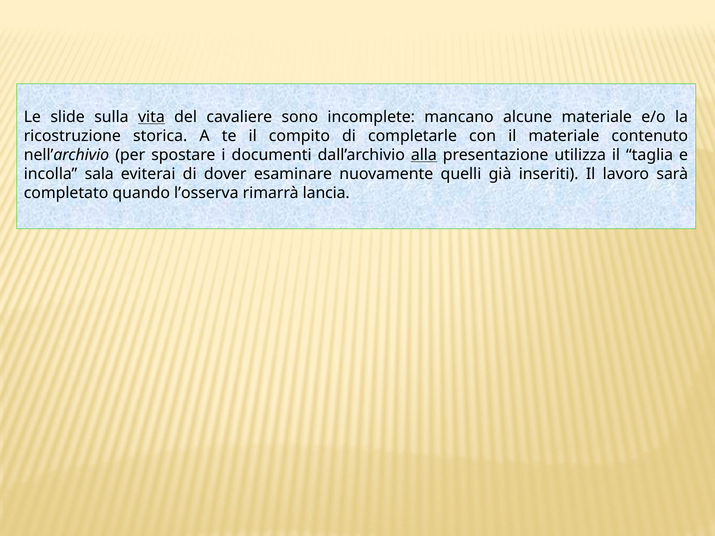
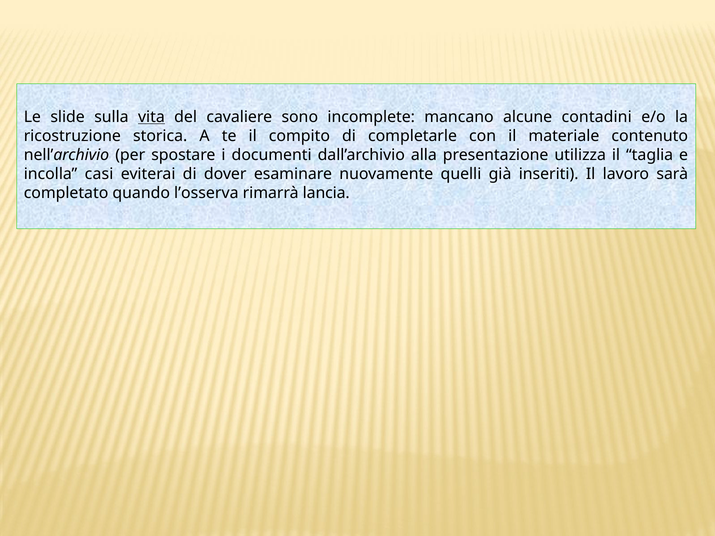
alcune materiale: materiale -> contadini
alla underline: present -> none
sala: sala -> casi
